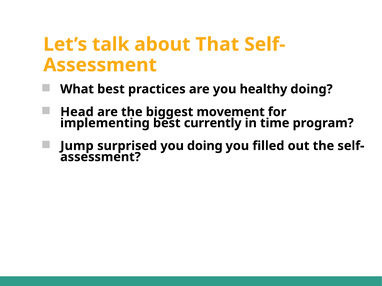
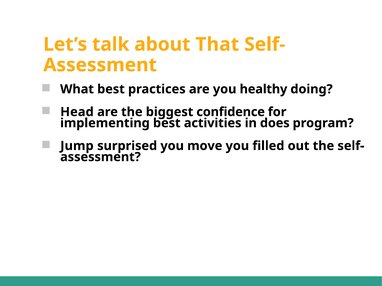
movement: movement -> confidence
currently: currently -> activities
time: time -> does
you doing: doing -> move
